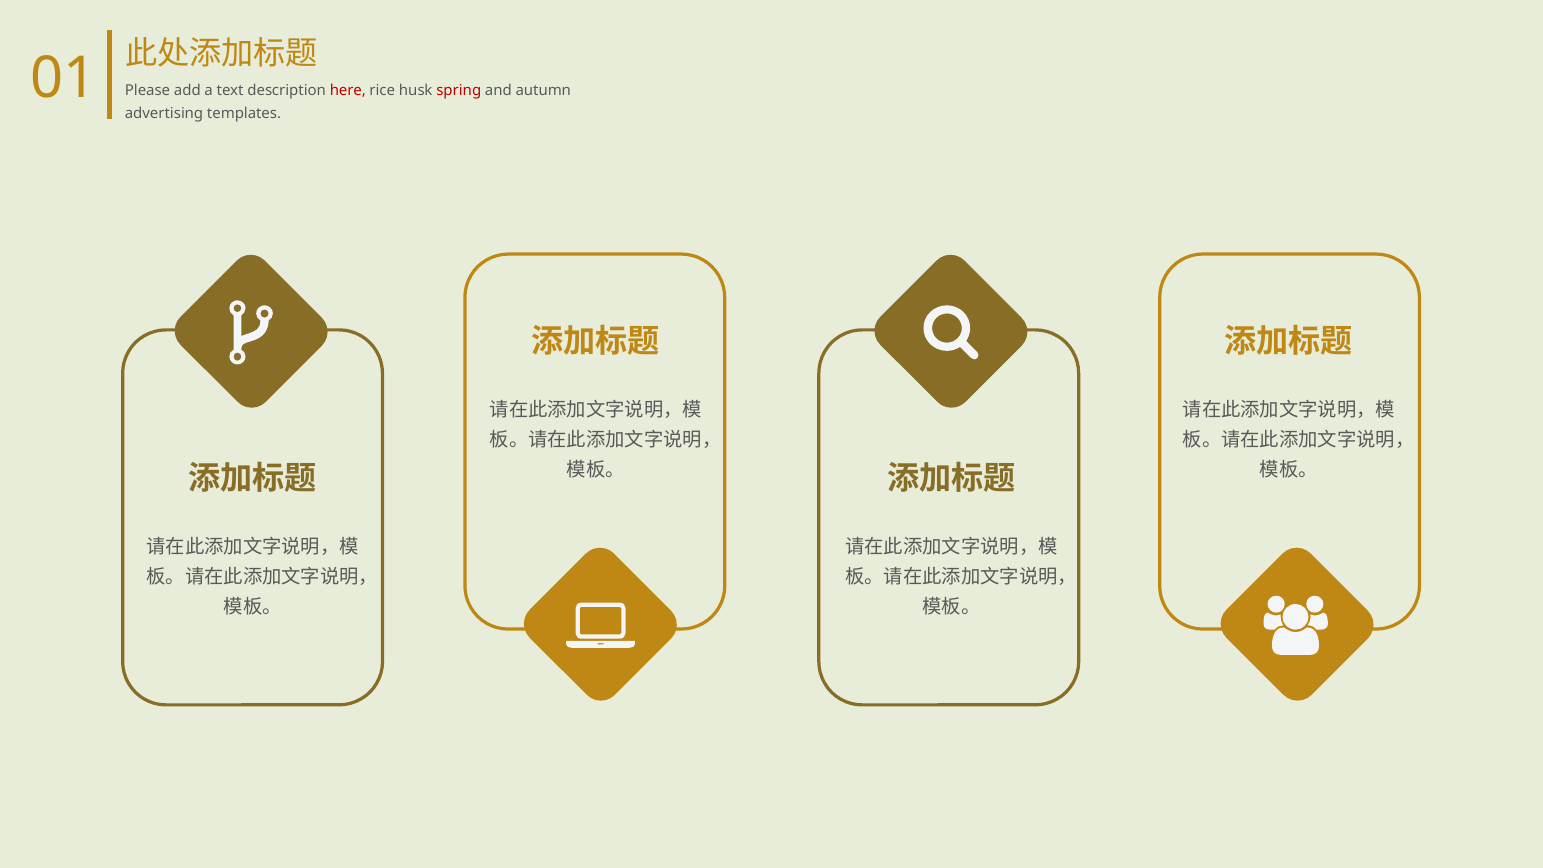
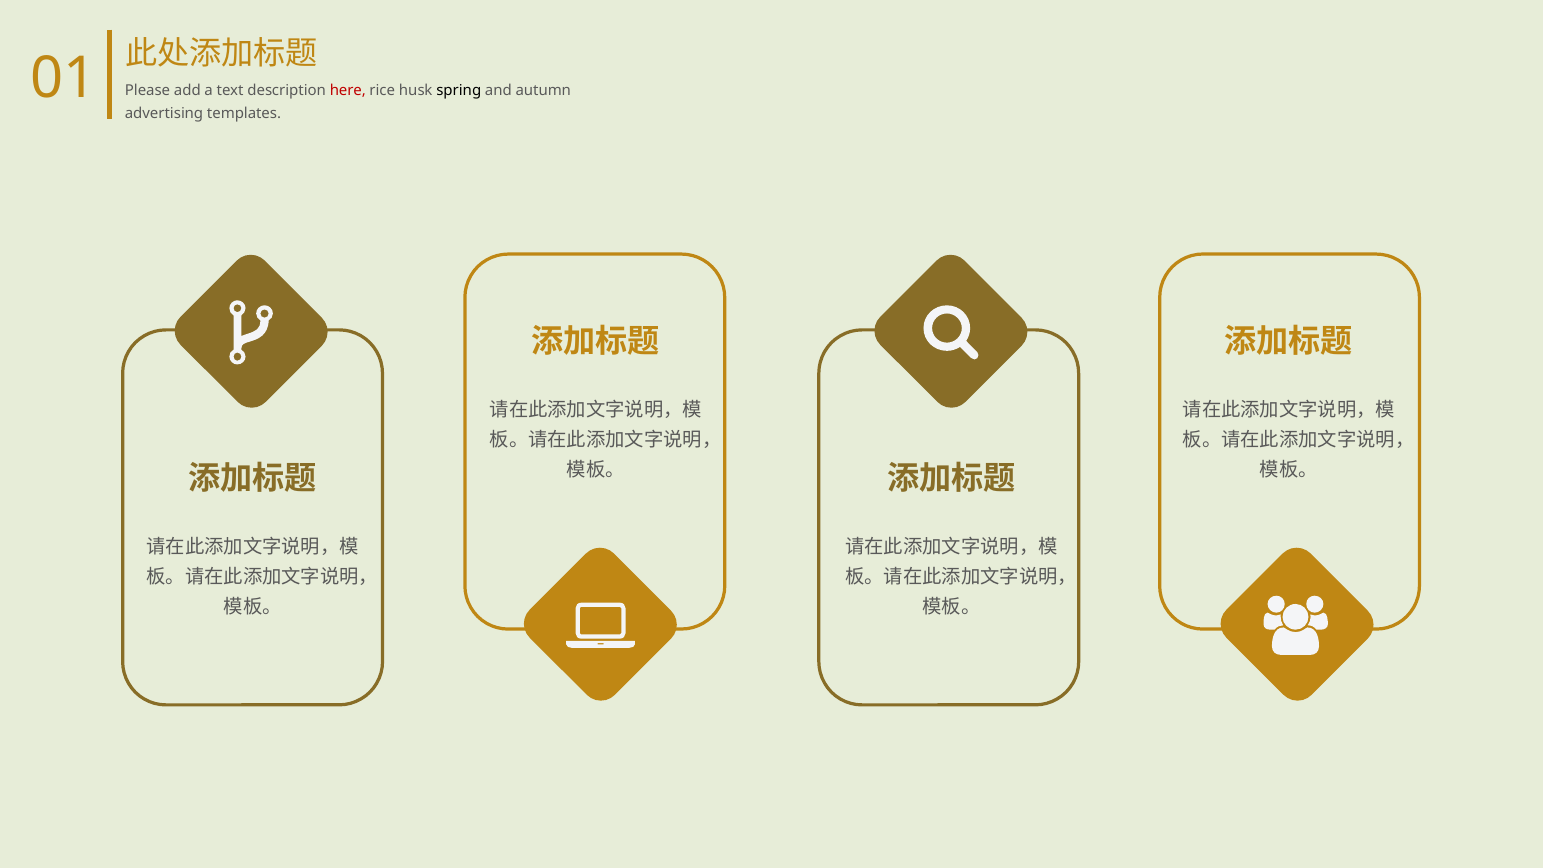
spring colour: red -> black
